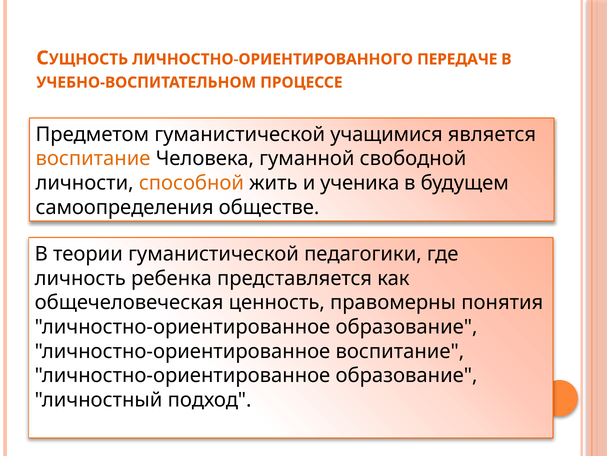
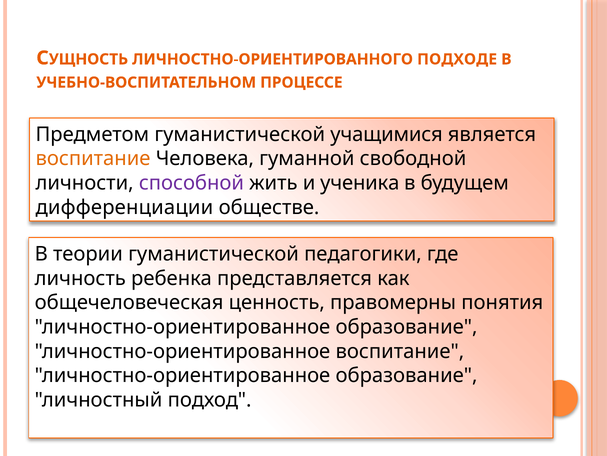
ПЕРЕДАЧЕ: ПЕРЕДАЧЕ -> ПОДХОДЕ
способной colour: orange -> purple
самоопределения: самоопределения -> дифференциации
